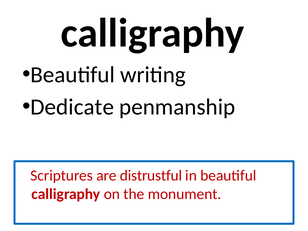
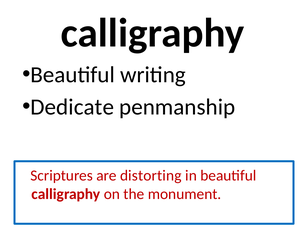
distrustful: distrustful -> distorting
